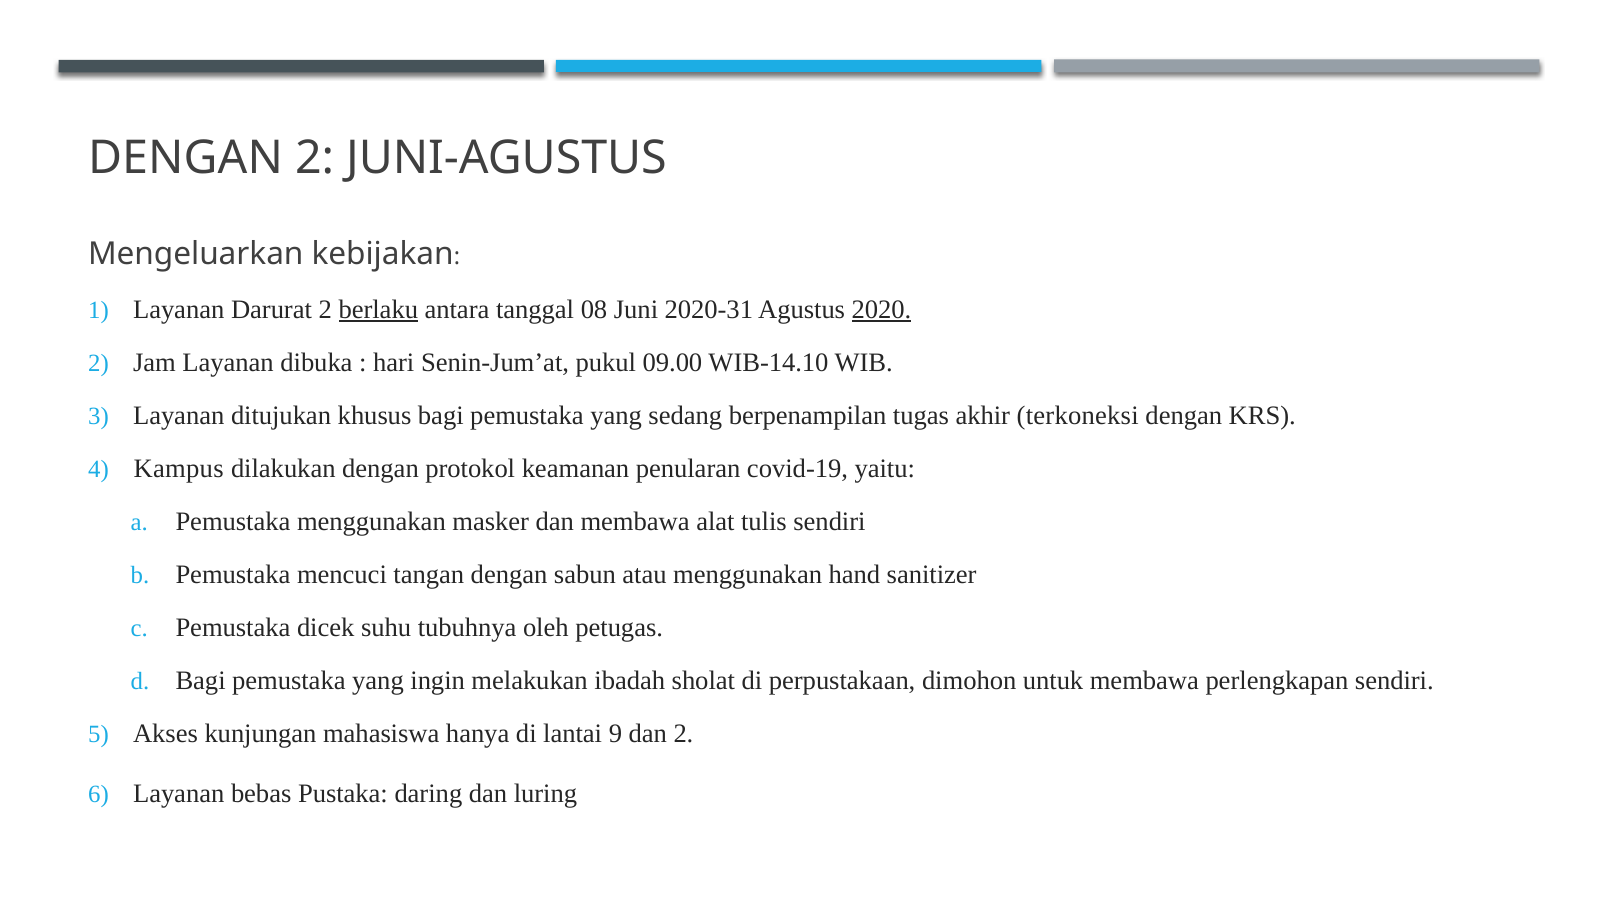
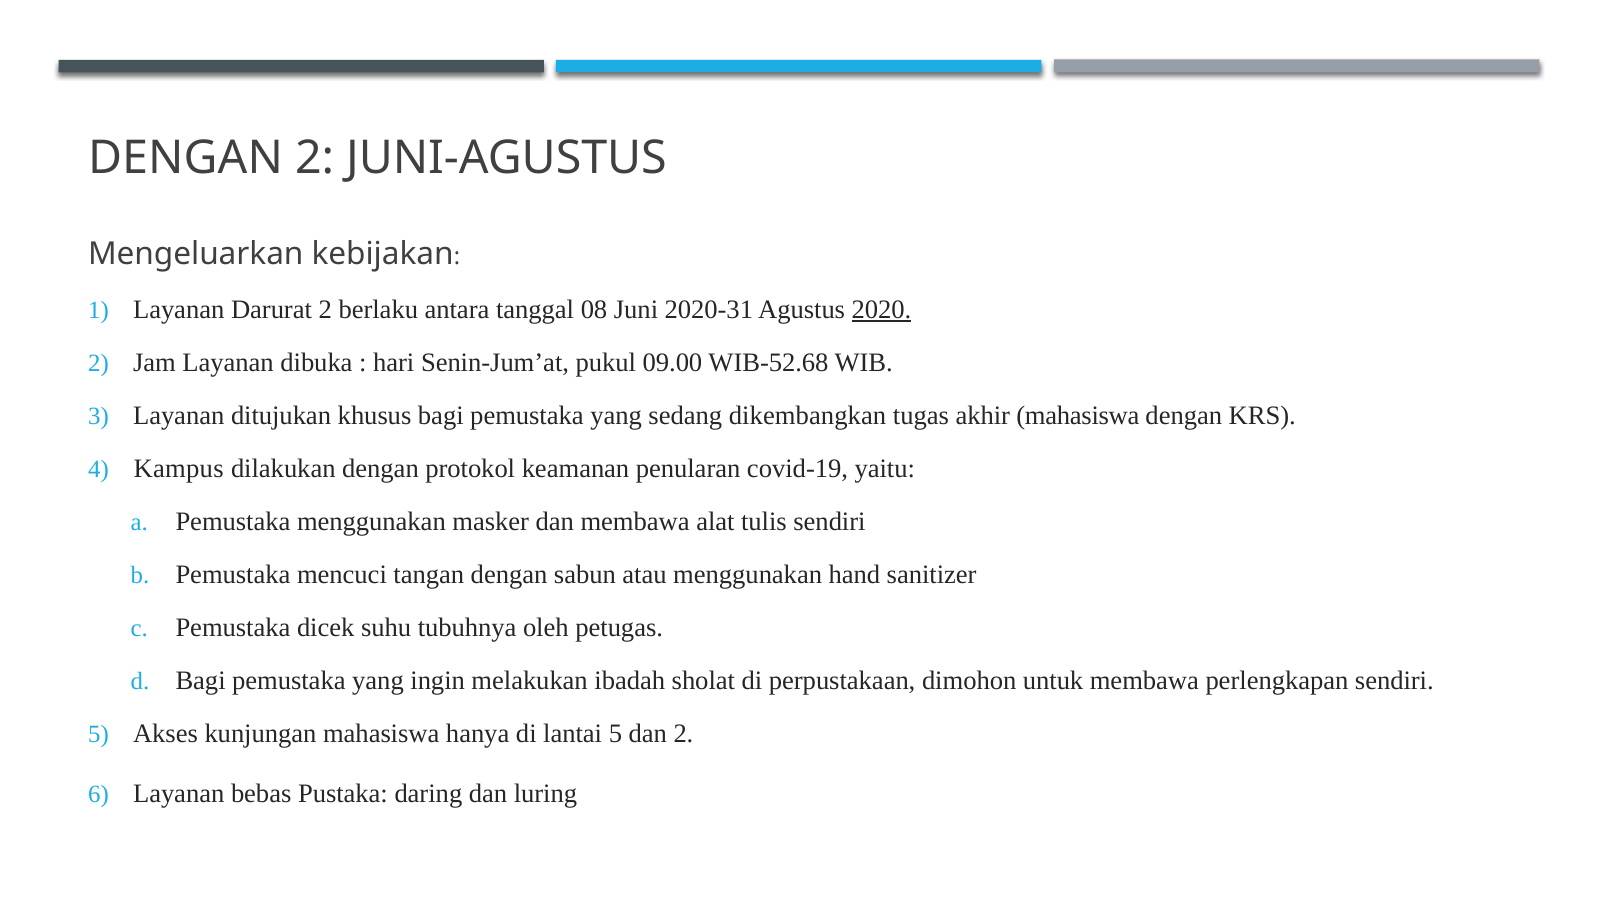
berlaku underline: present -> none
WIB-14.10: WIB-14.10 -> WIB-52.68
berpenampilan: berpenampilan -> dikembangkan
akhir terkoneksi: terkoneksi -> mahasiswa
lantai 9: 9 -> 5
